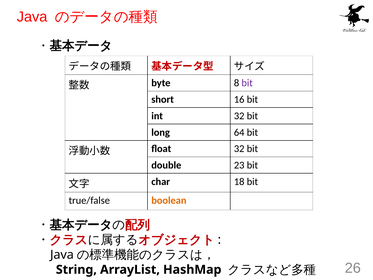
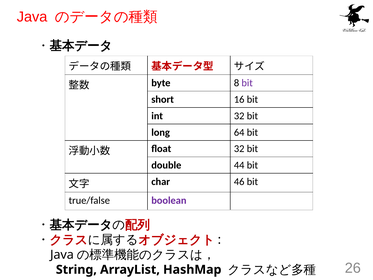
23: 23 -> 44
18: 18 -> 46
boolean colour: orange -> purple
